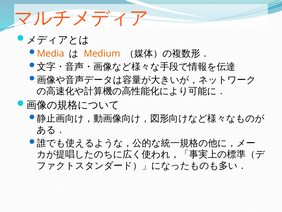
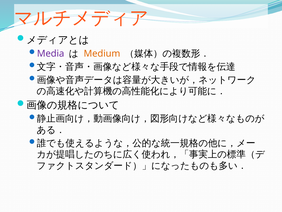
Media colour: orange -> purple
